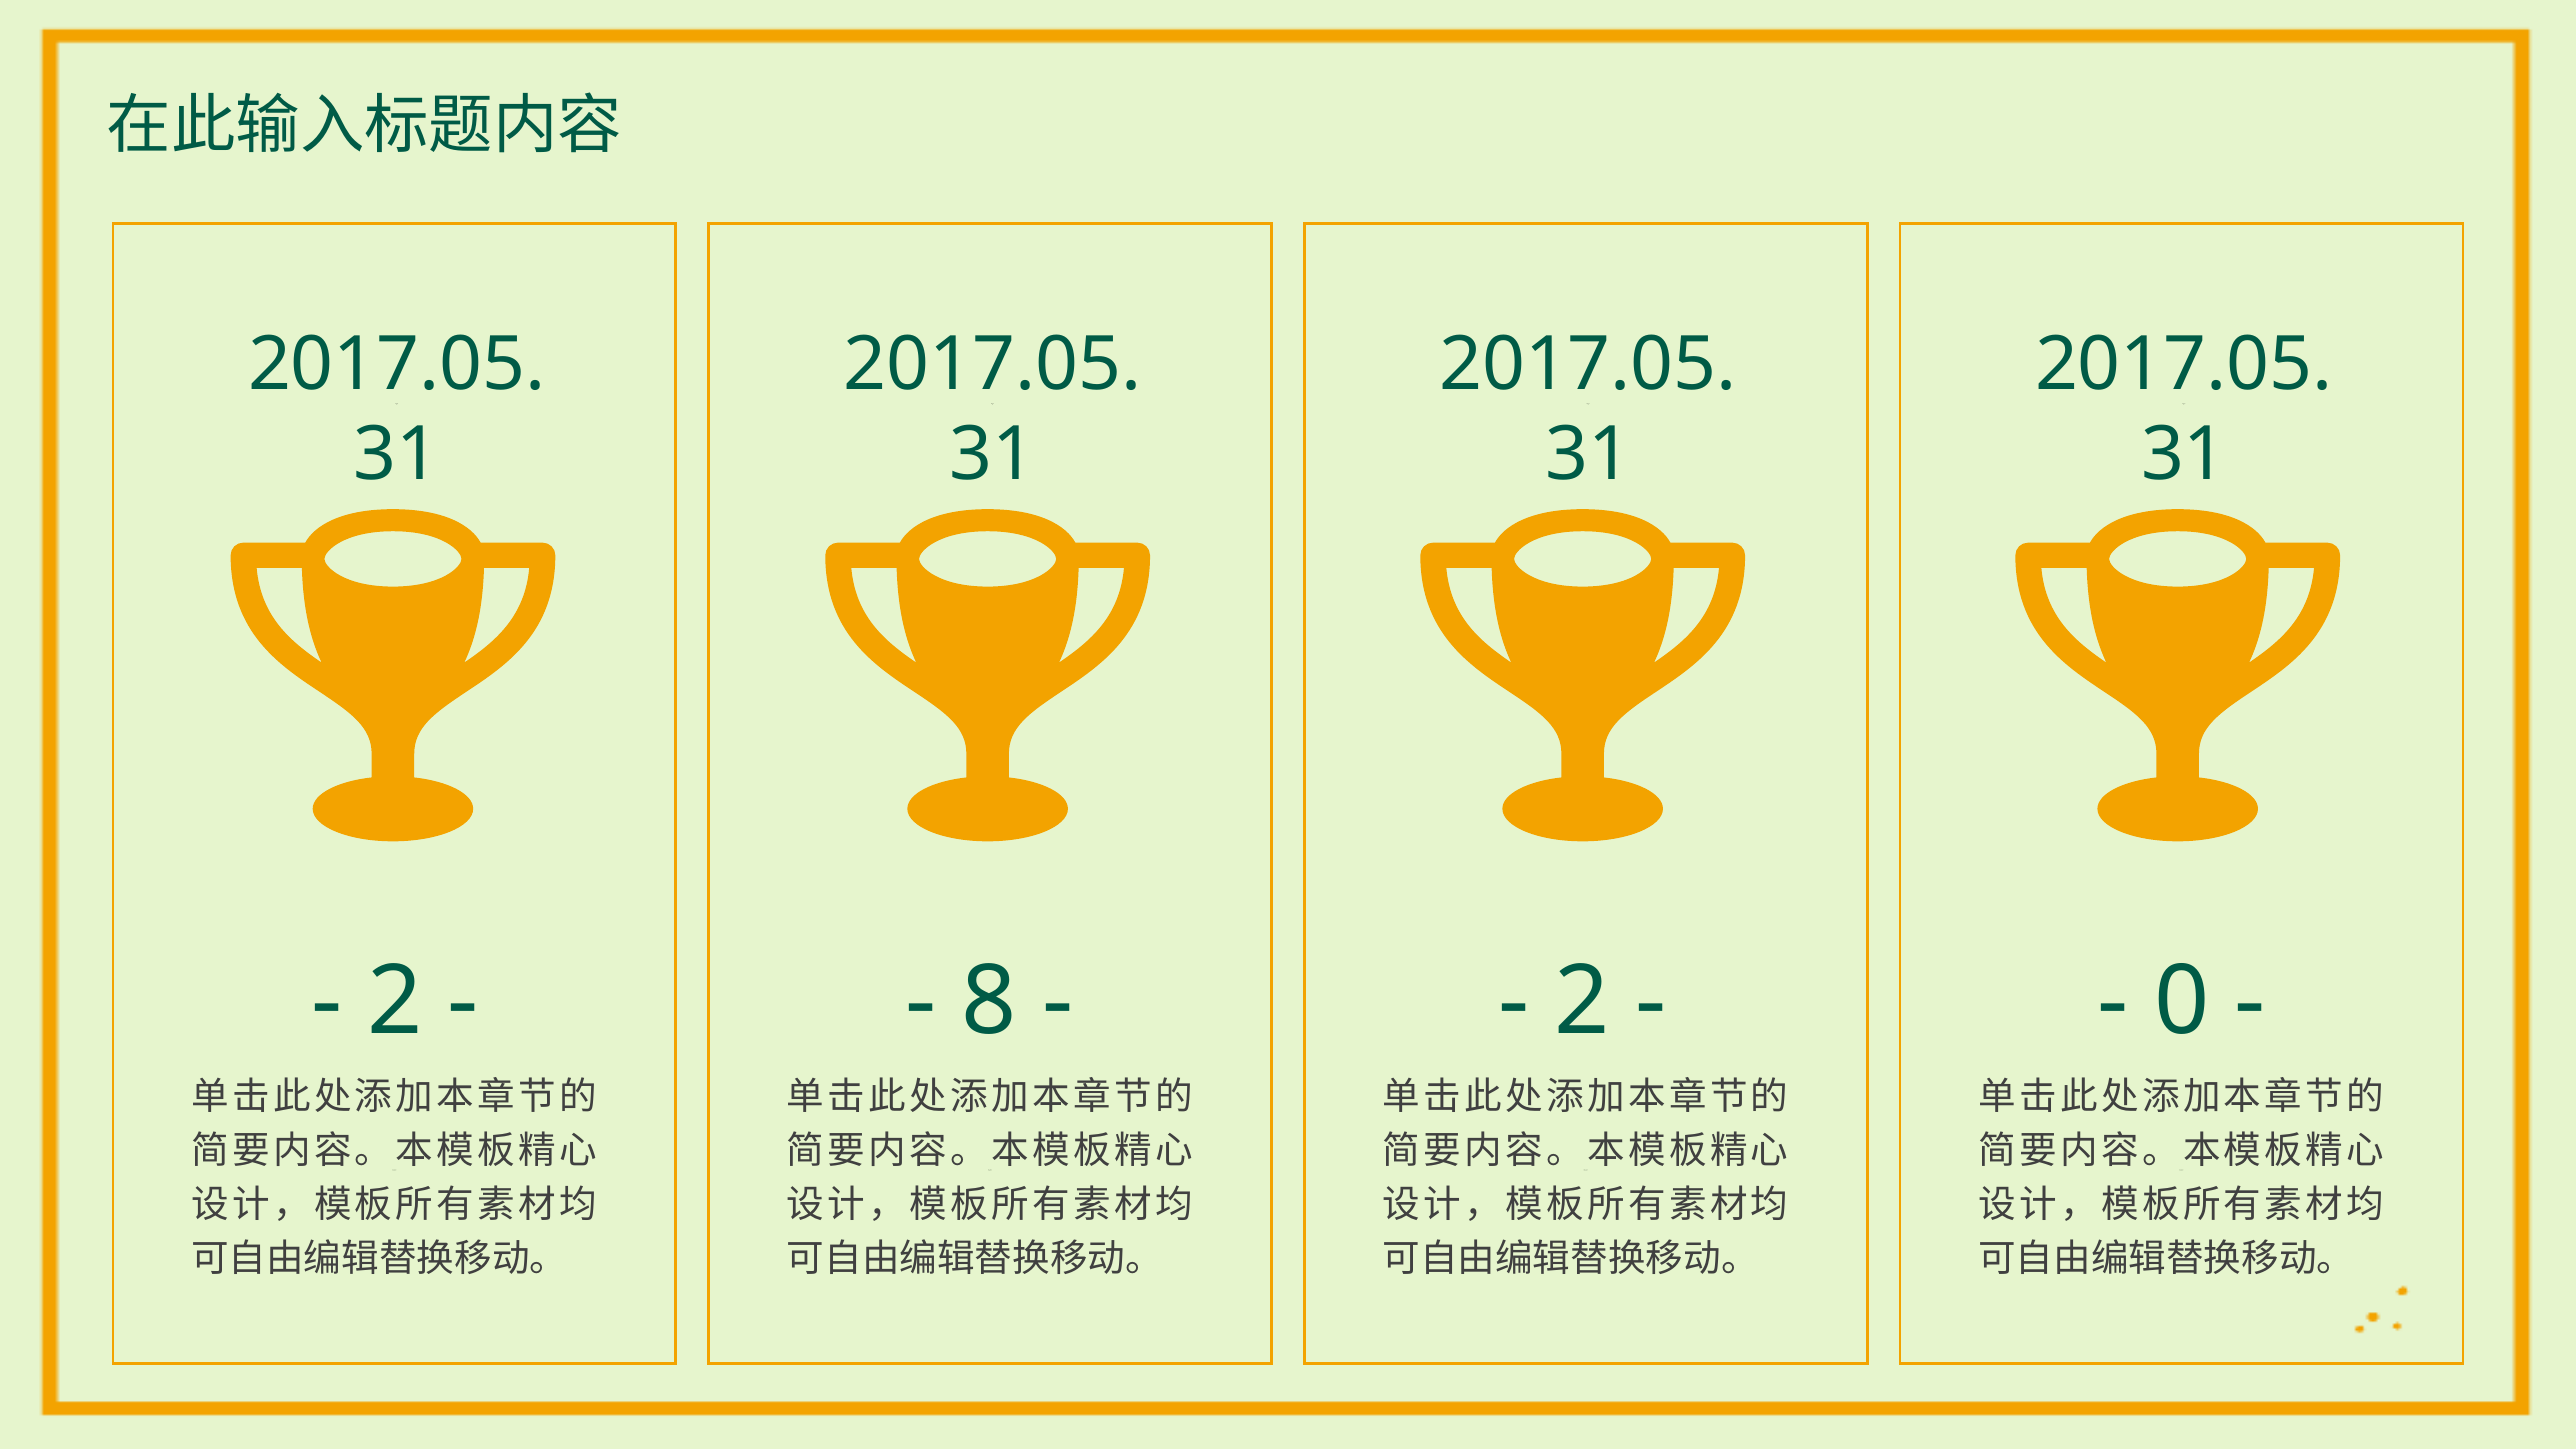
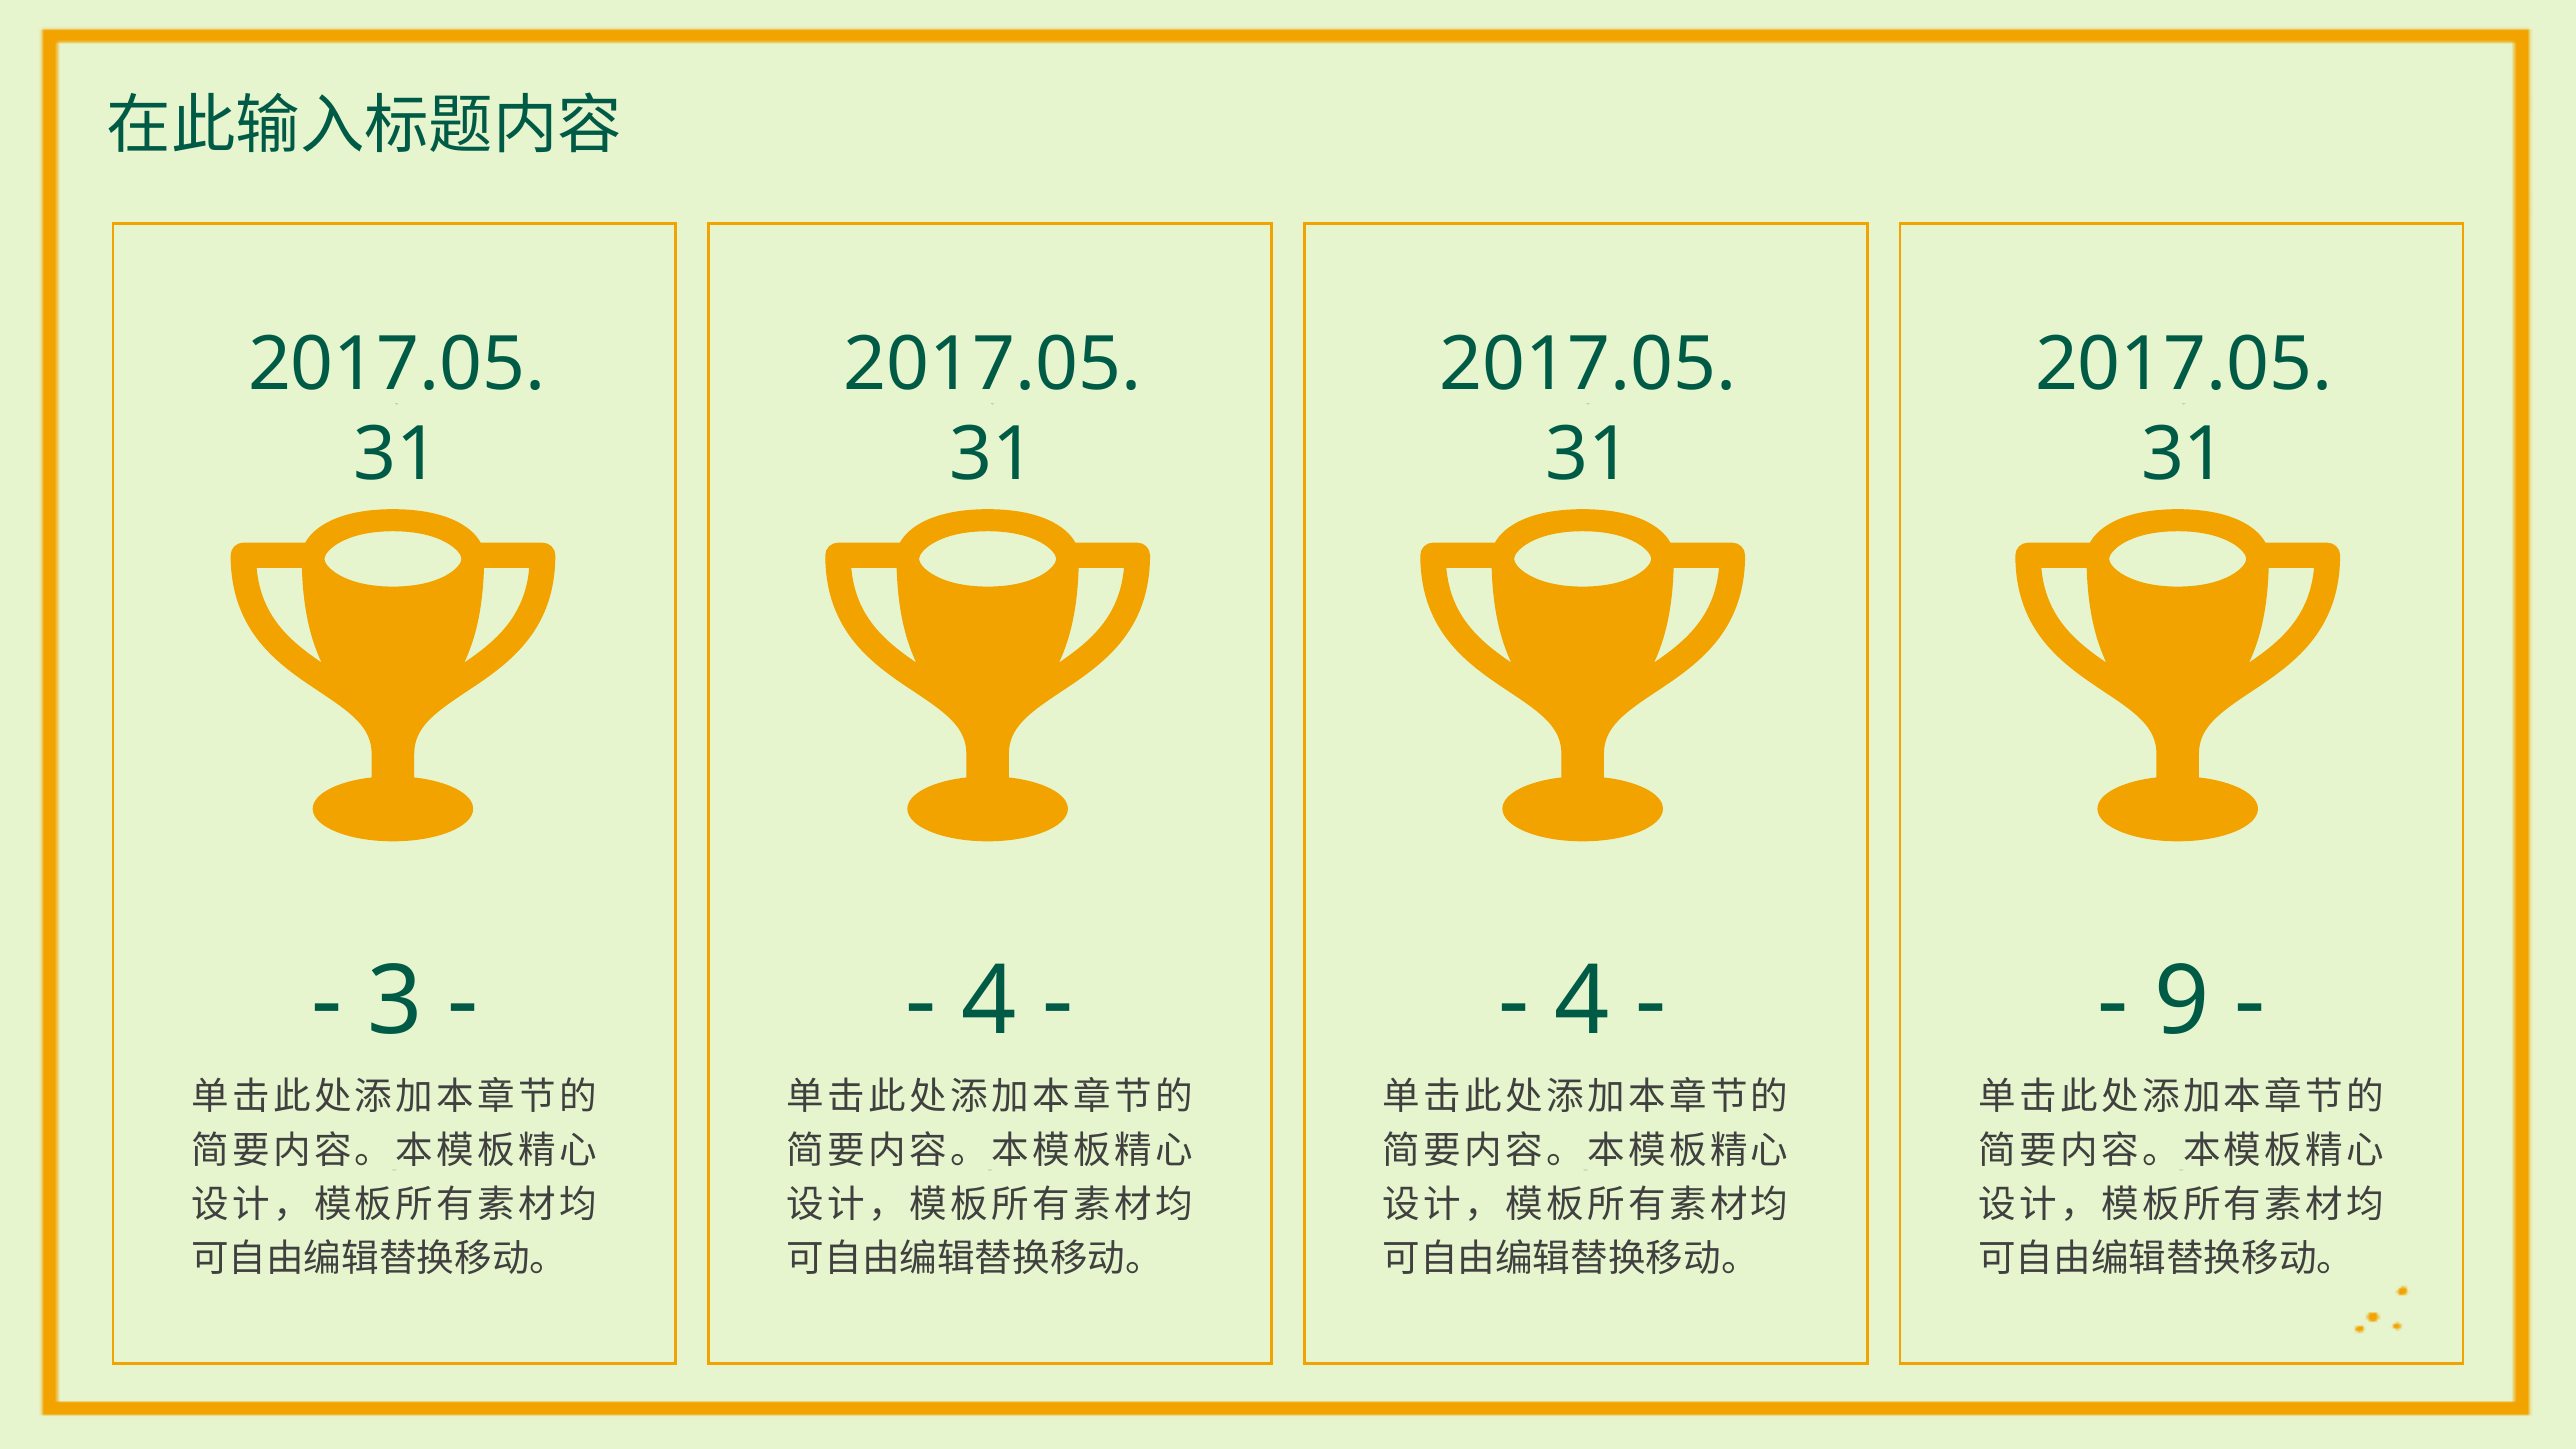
2 at (395, 1001): 2 -> 3
8 at (989, 1001): 8 -> 4
2 at (1582, 1001): 2 -> 4
0: 0 -> 9
